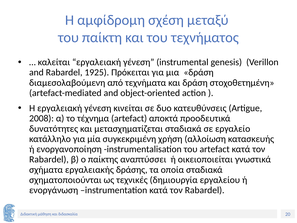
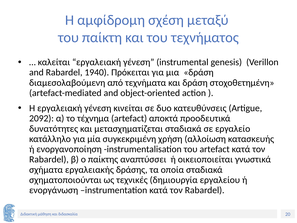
1925: 1925 -> 1940
2008: 2008 -> 2092
